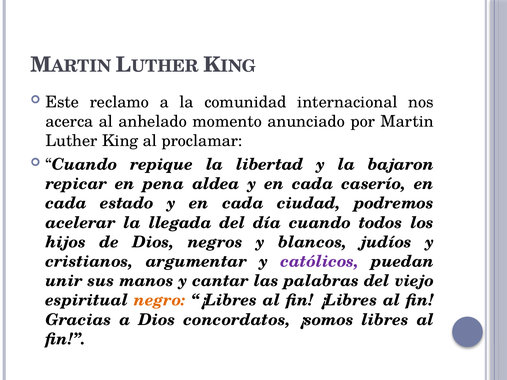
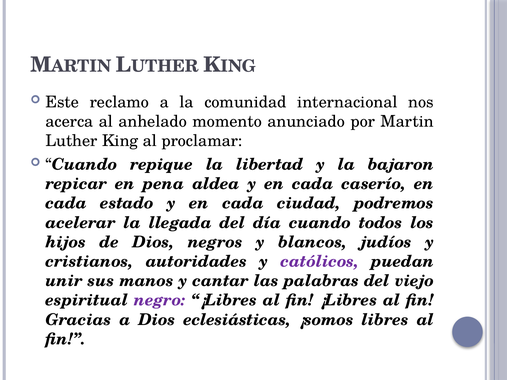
argumentar: argumentar -> autoridades
negro colour: orange -> purple
concordatos: concordatos -> eclesiásticas
